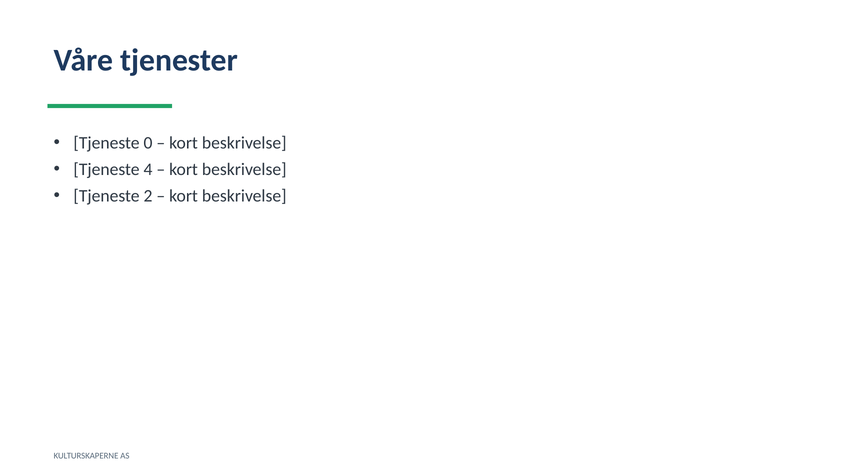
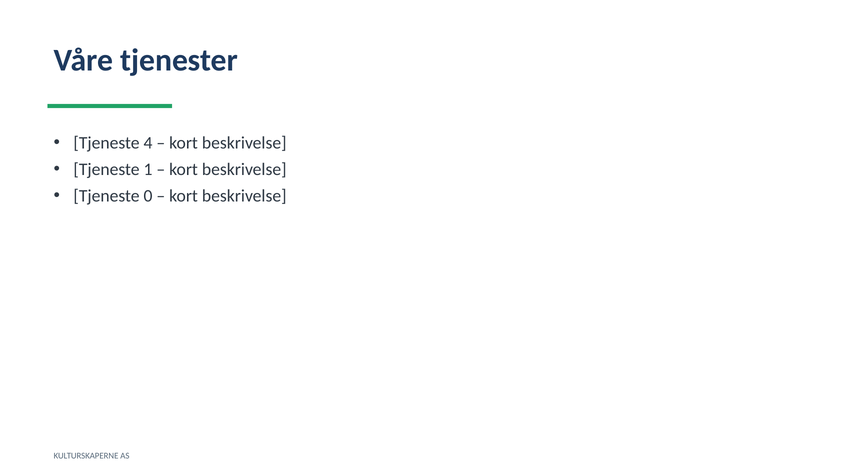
0: 0 -> 4
4: 4 -> 1
2: 2 -> 0
